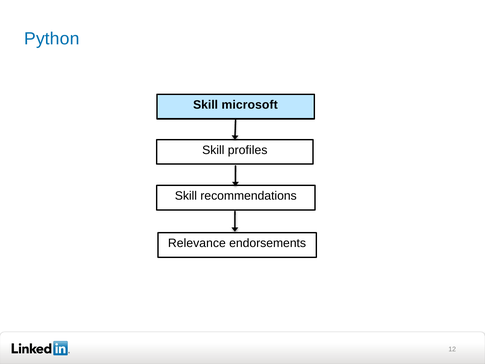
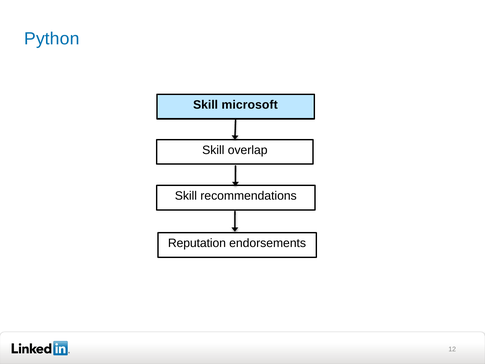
profiles: profiles -> overlap
Relevance: Relevance -> Reputation
